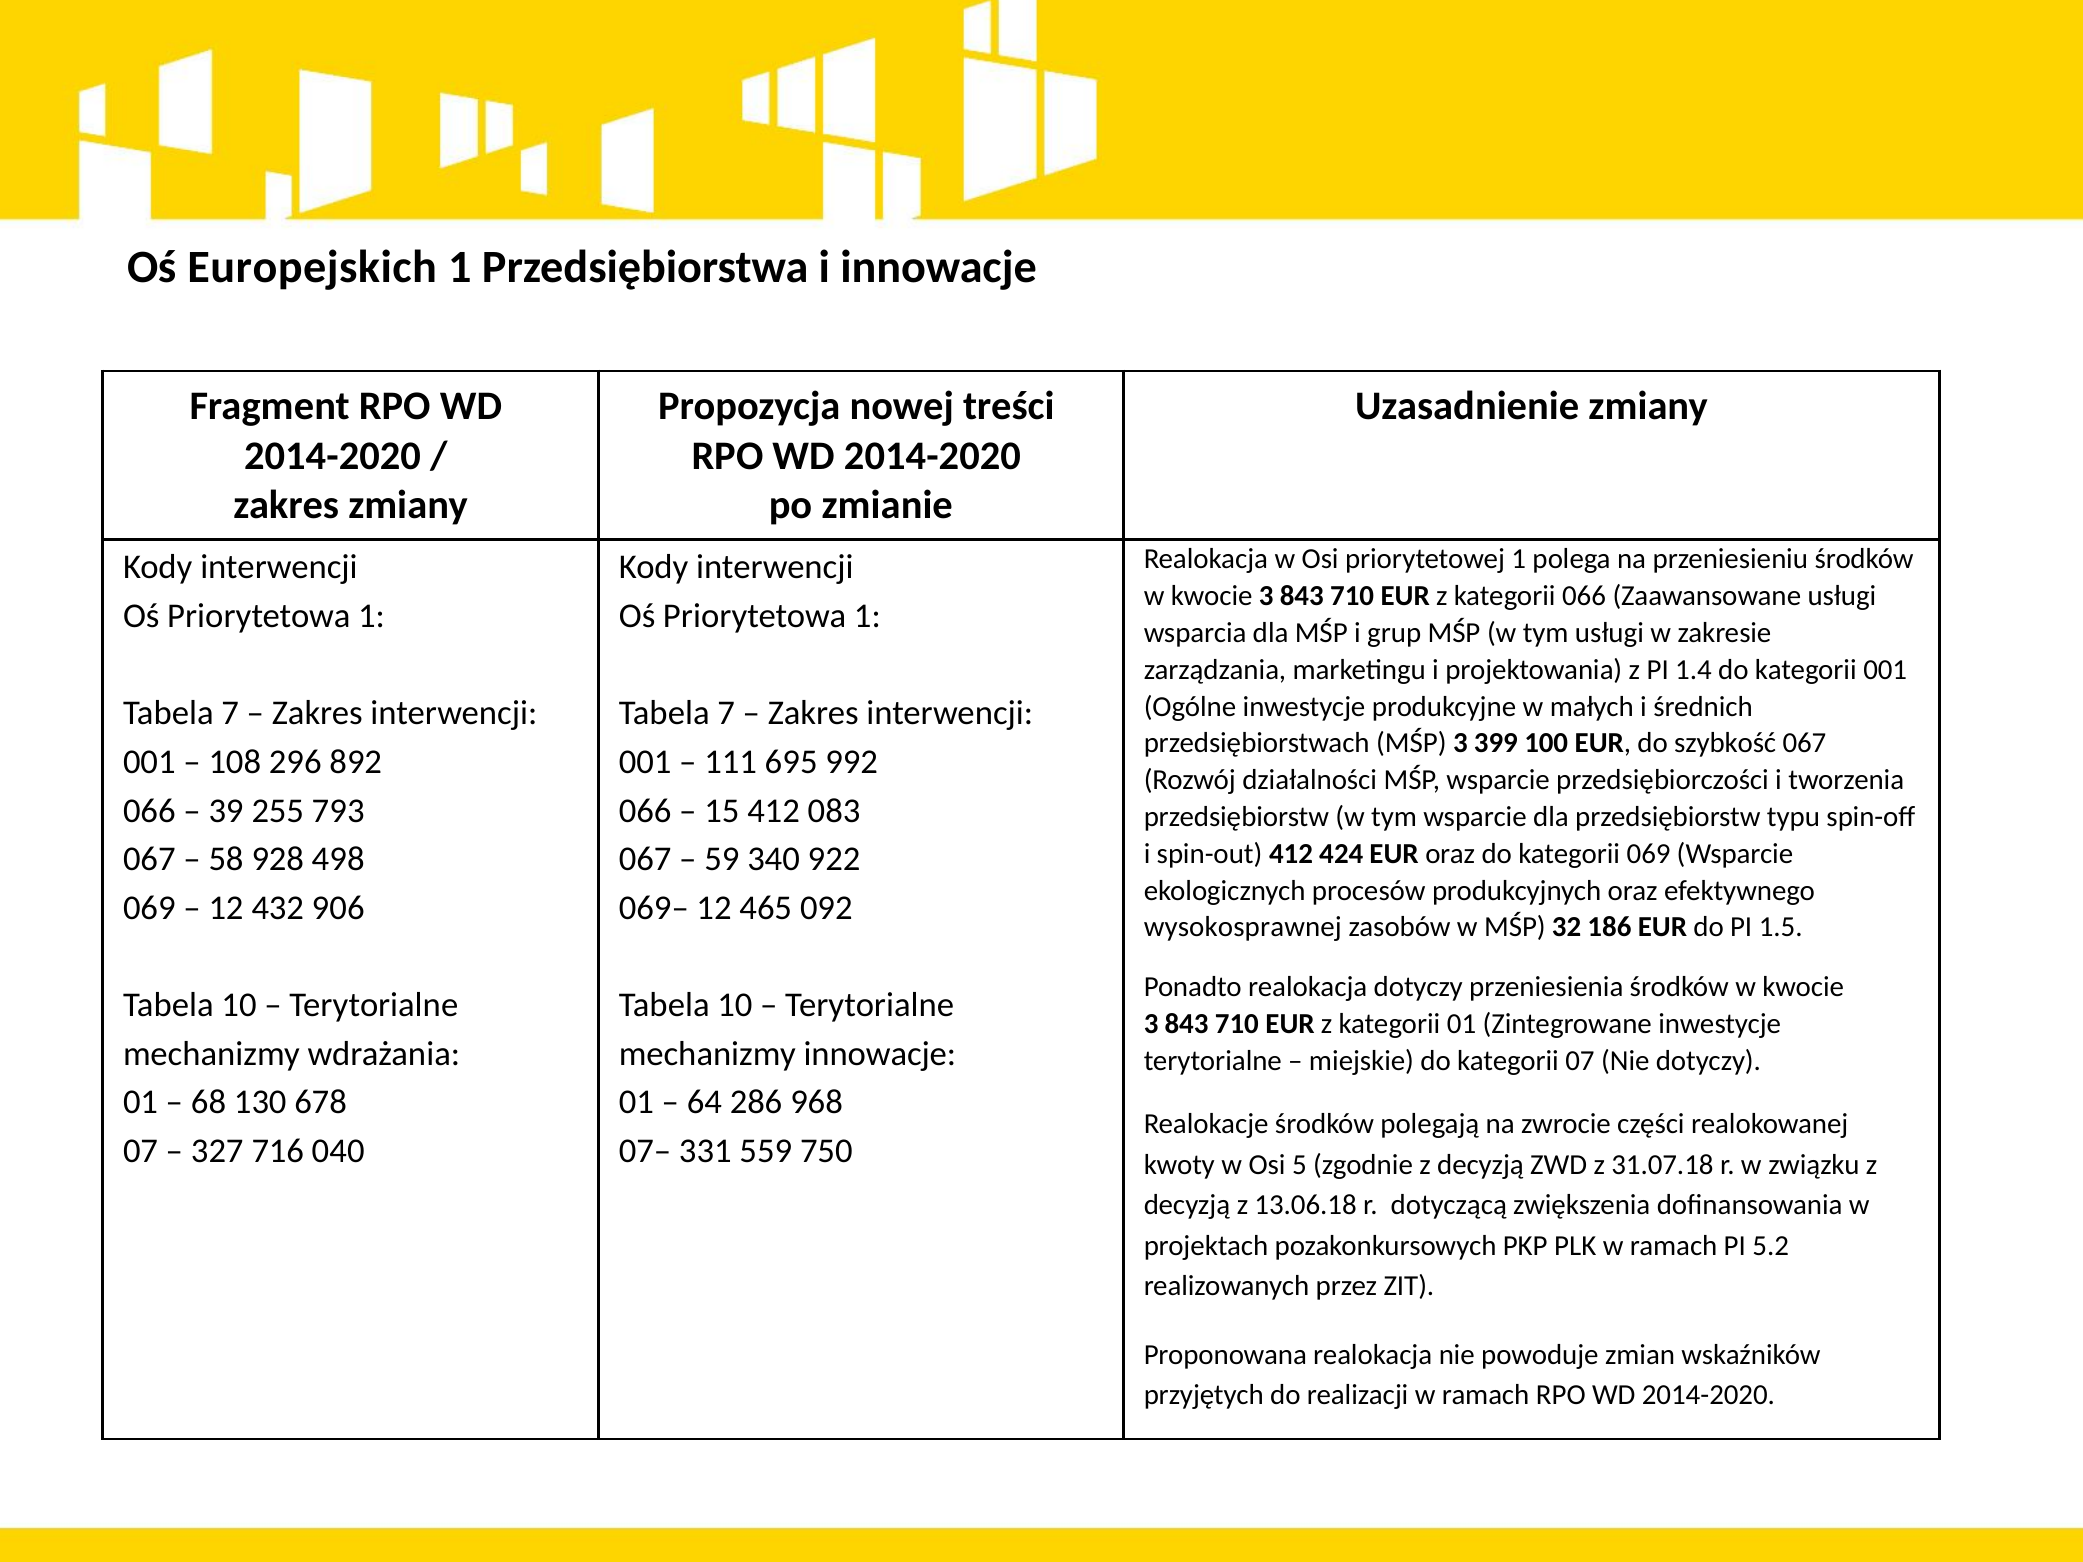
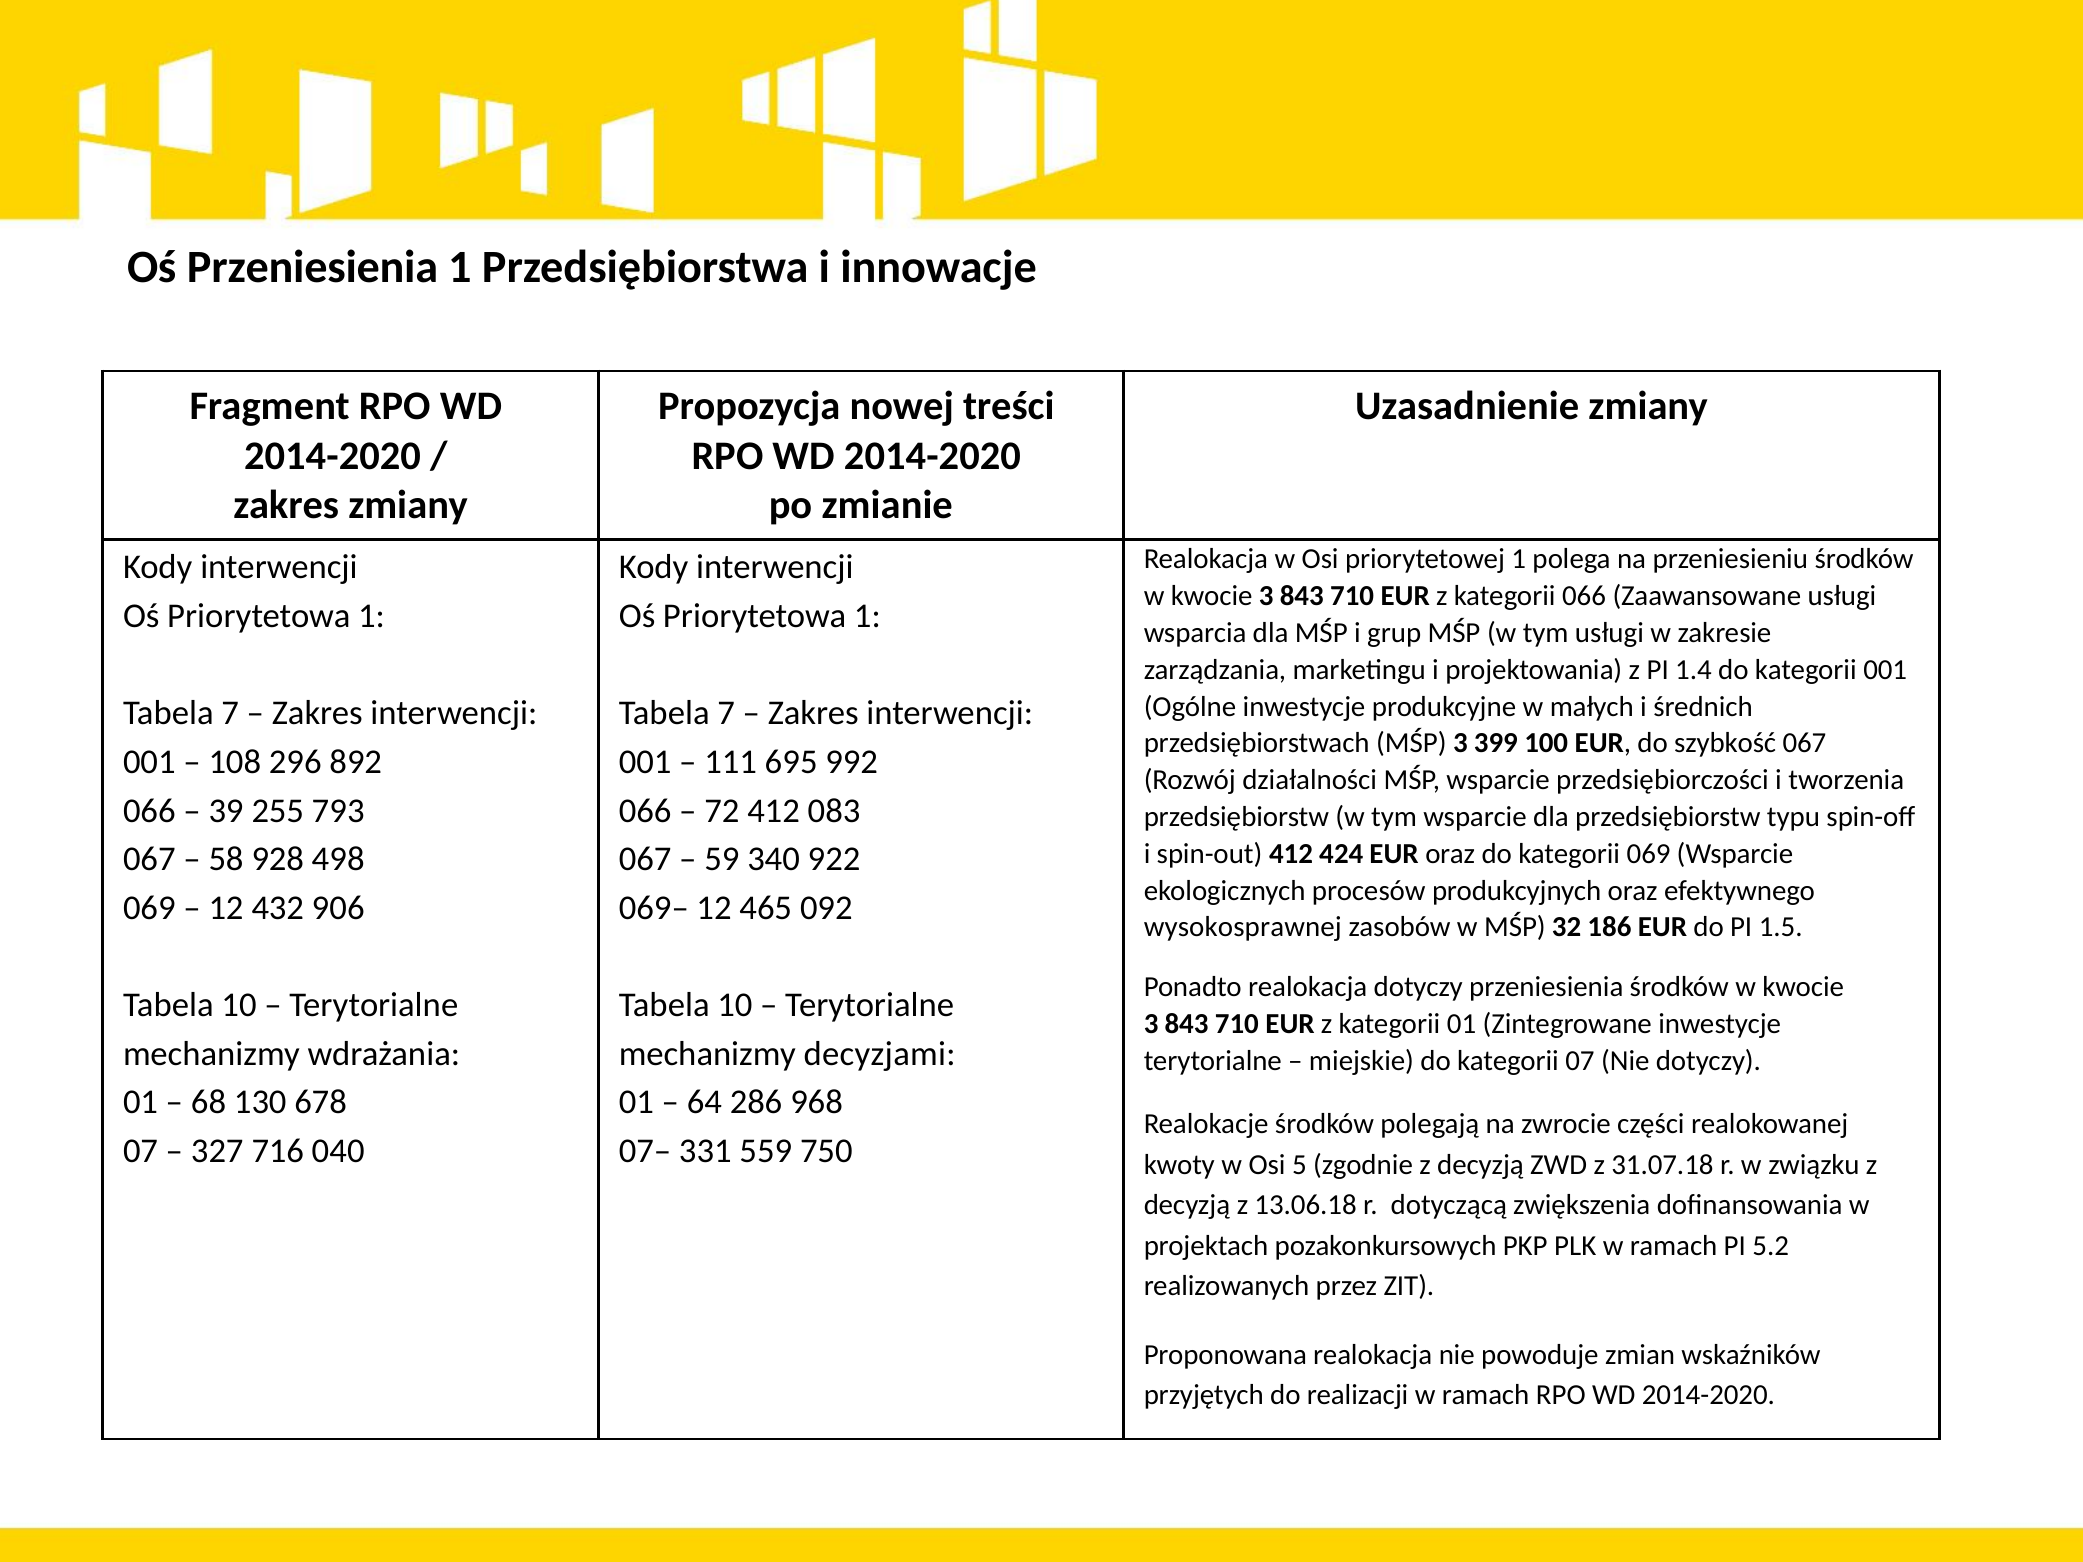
Oś Europejskich: Europejskich -> Przeniesienia
15: 15 -> 72
mechanizmy innowacje: innowacje -> decyzjami
